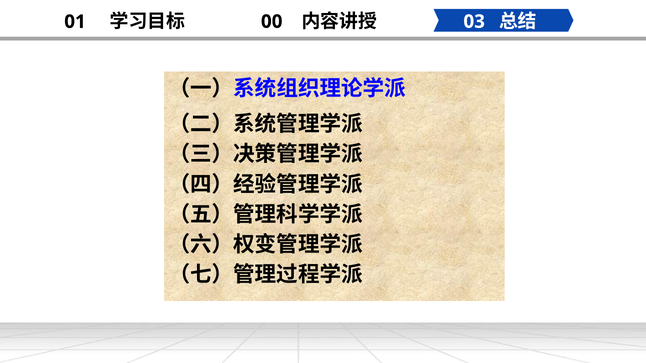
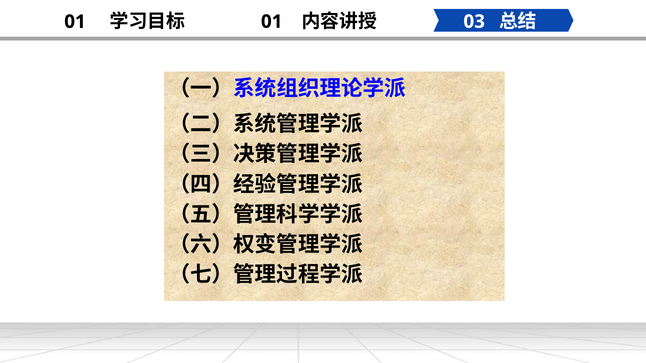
00 at (272, 22): 00 -> 01
